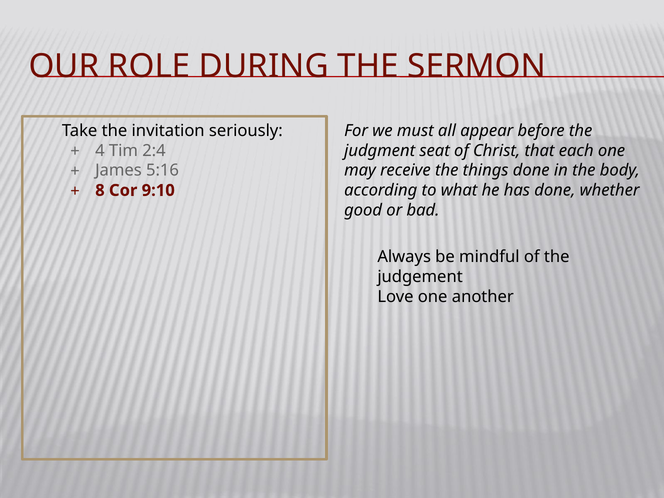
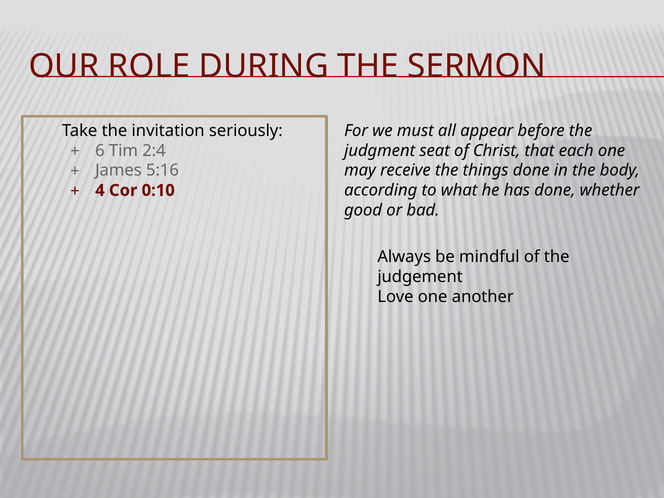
4: 4 -> 6
8: 8 -> 4
9:10: 9:10 -> 0:10
